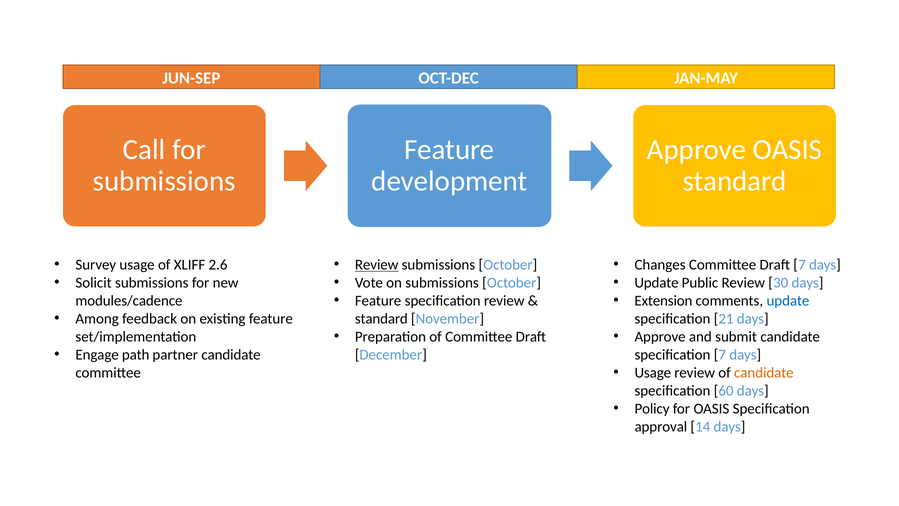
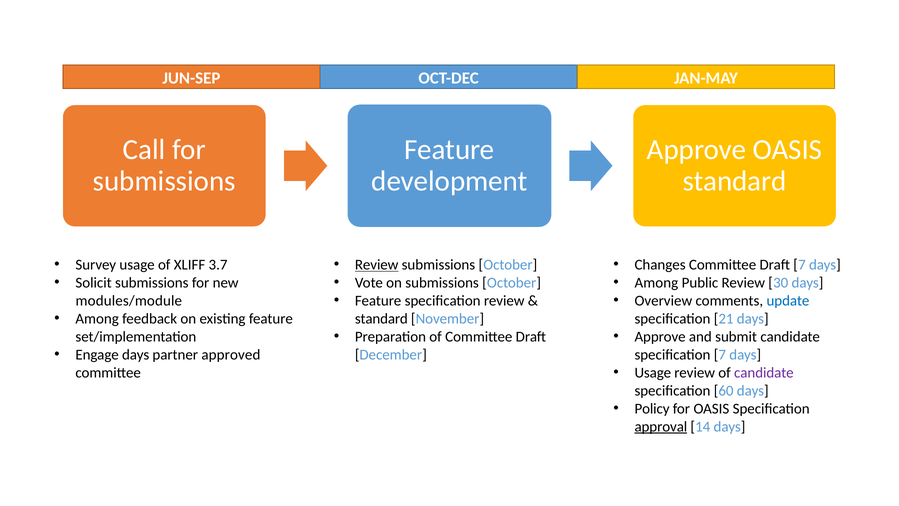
2.6: 2.6 -> 3.7
Update at (657, 283): Update -> Among
Extension: Extension -> Overview
modules/cadence: modules/cadence -> modules/module
Engage path: path -> days
partner candidate: candidate -> approved
candidate at (764, 372) colour: orange -> purple
approval underline: none -> present
